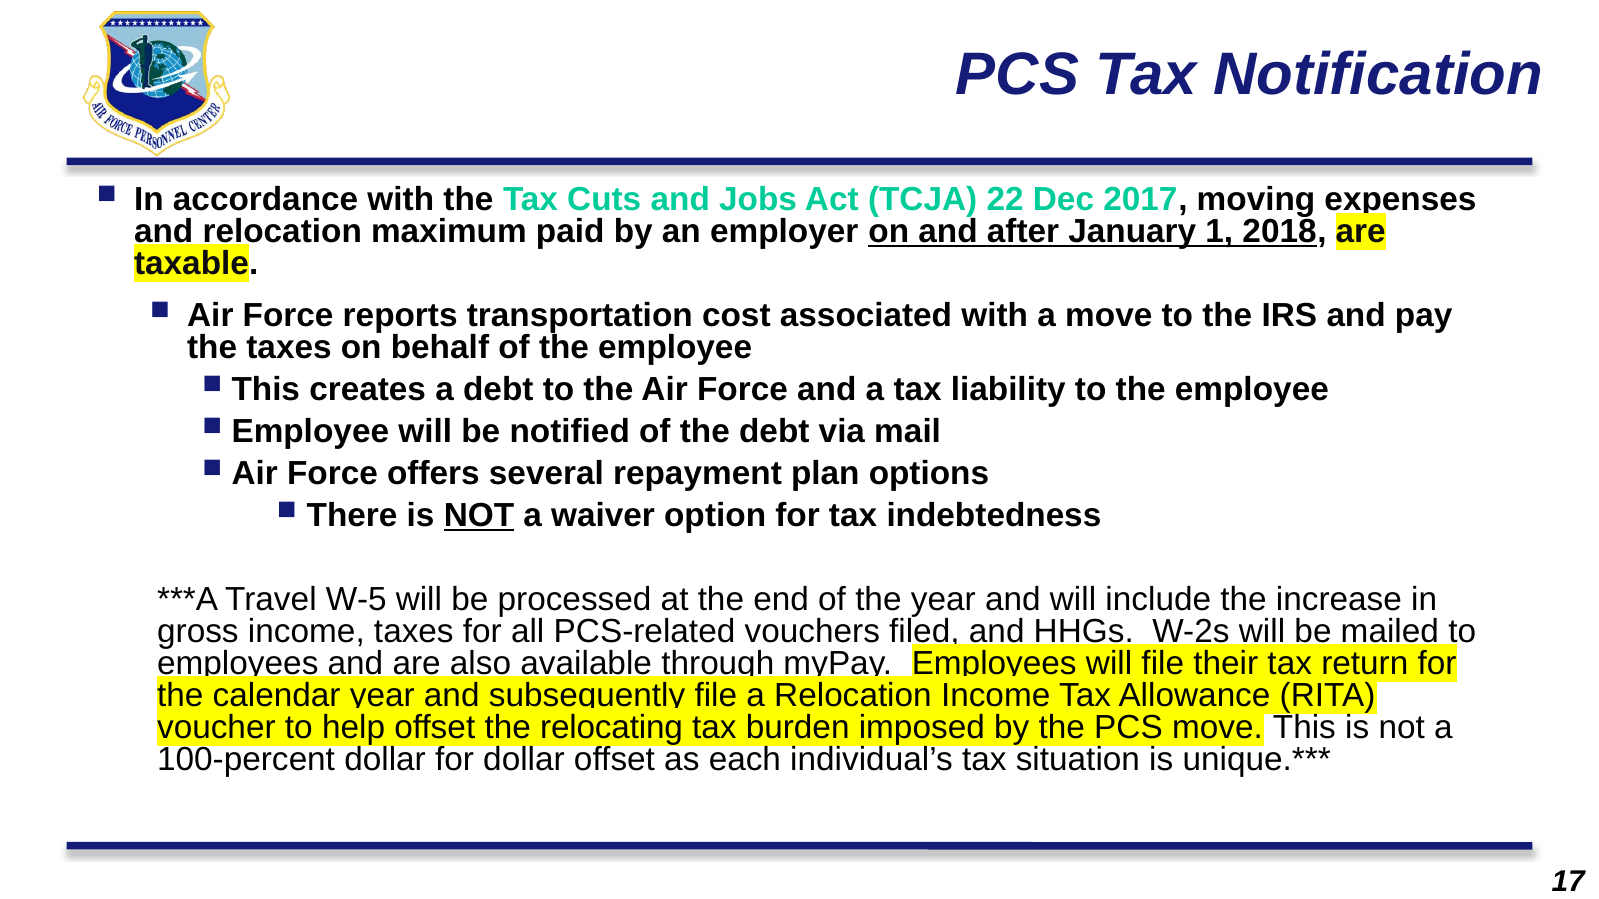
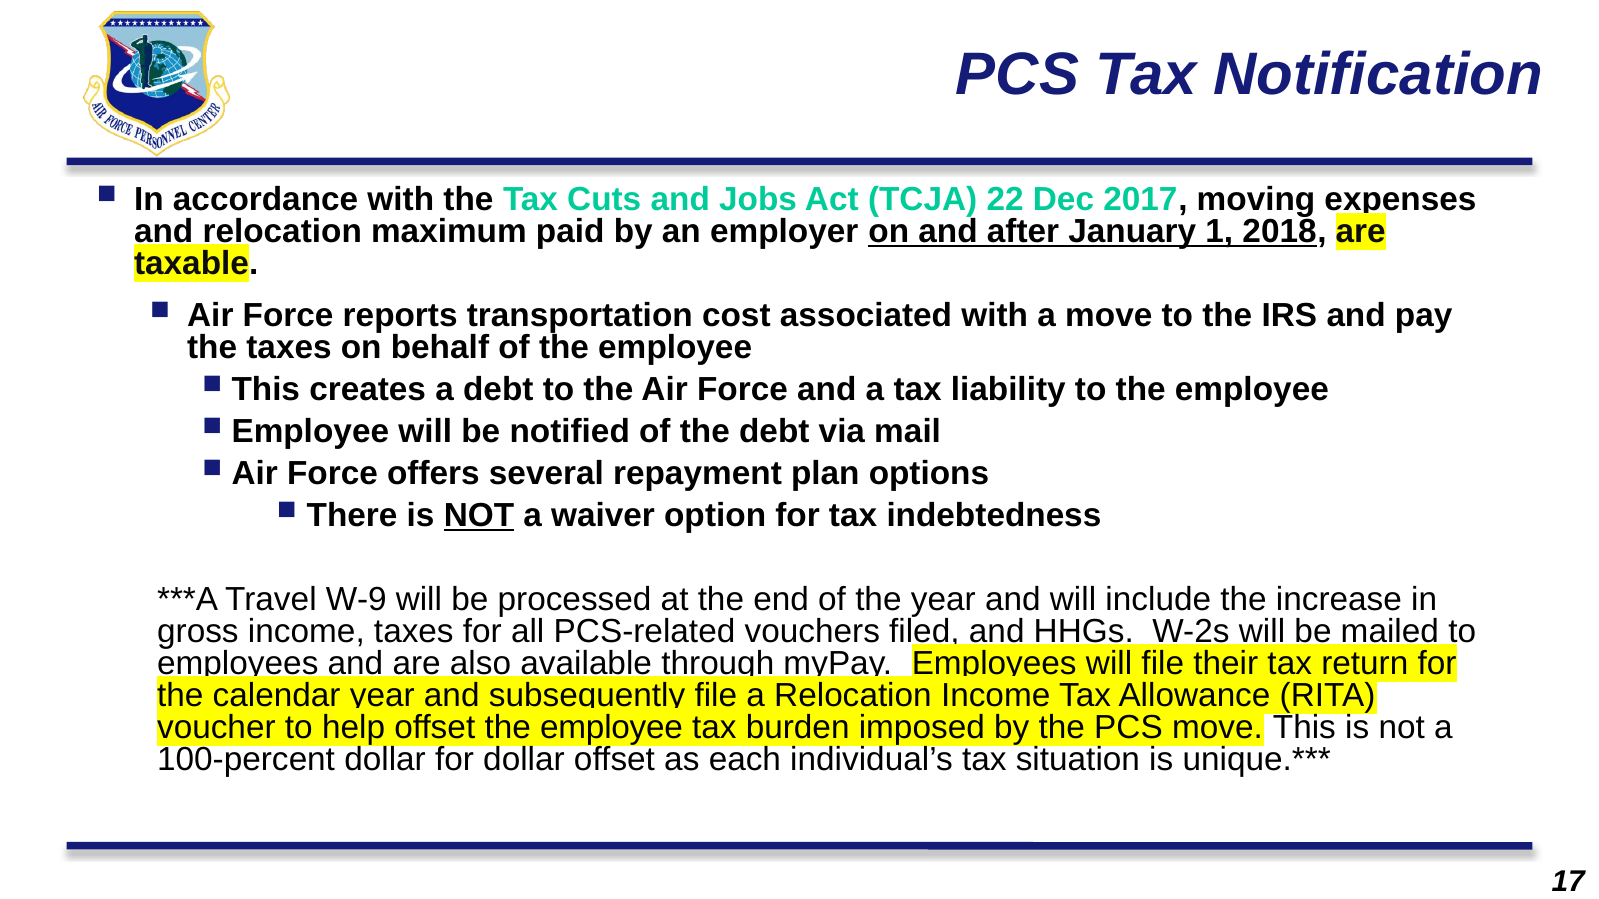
W-5: W-5 -> W-9
offset the relocating: relocating -> employee
